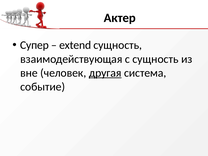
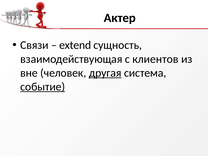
Супер: Супер -> Связи
с сущность: сущность -> клиентов
событие underline: none -> present
